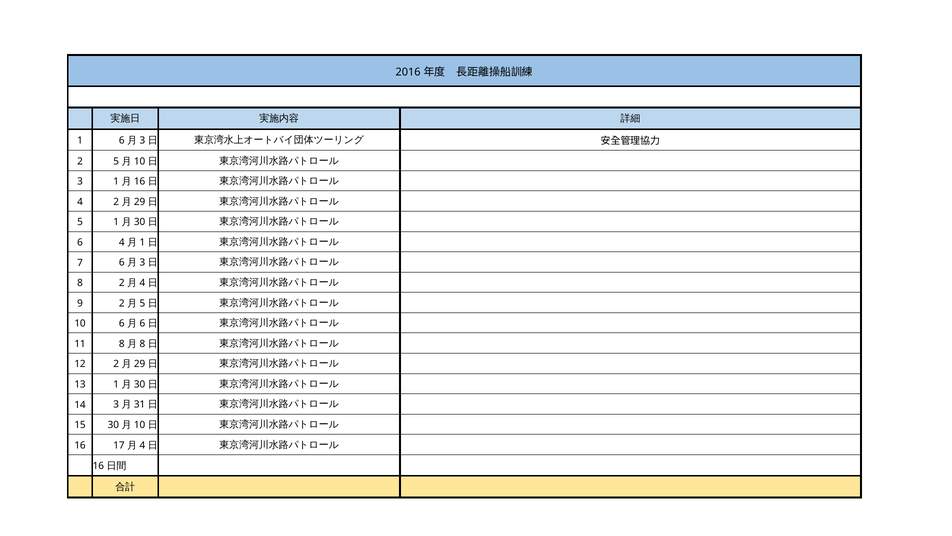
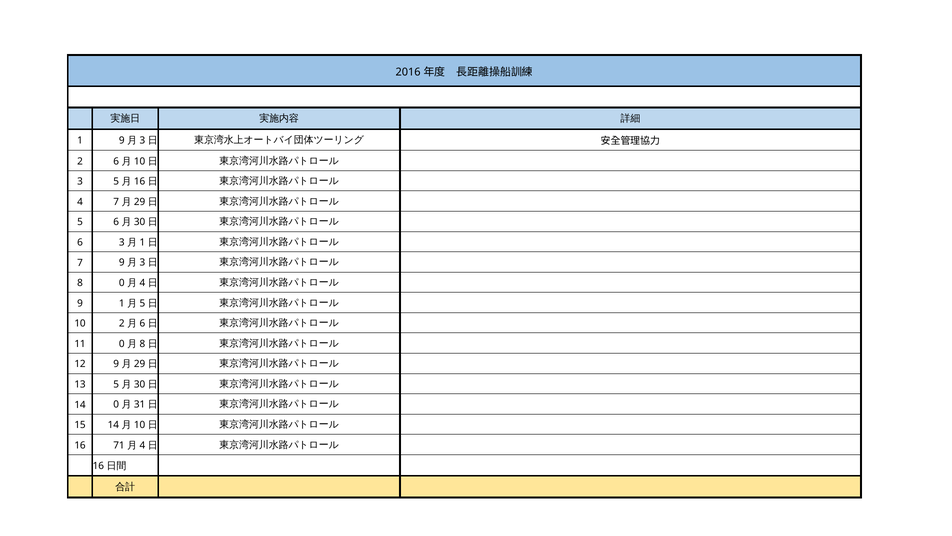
1 6: 6 -> 9
2 5: 5 -> 6
3 1: 1 -> 5
4 2: 2 -> 7
5 1: 1 -> 6
6 4: 4 -> 3
7 6: 6 -> 9
8 2: 2 -> 0
9 2: 2 -> 1
10 6: 6 -> 2
11 8: 8 -> 0
12 2: 2 -> 9
13 1: 1 -> 5
14 3: 3 -> 0
15 30: 30 -> 14
17: 17 -> 71
